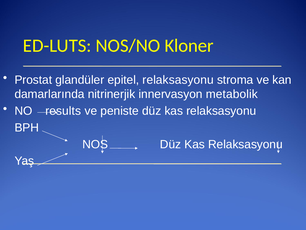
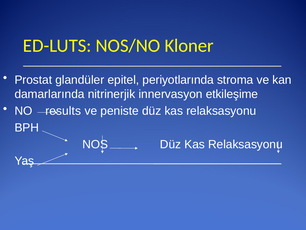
epitel relaksasyonu: relaksasyonu -> periyotlarında
metabolik: metabolik -> etkileşime
